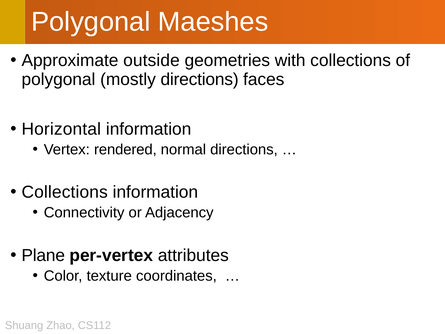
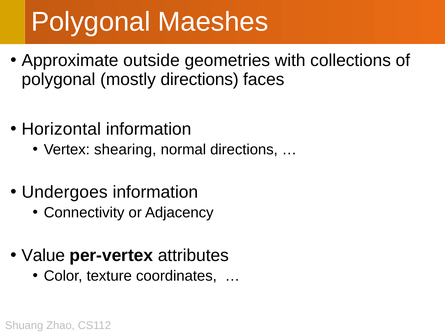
rendered: rendered -> shearing
Collections at (65, 192): Collections -> Undergoes
Plane: Plane -> Value
